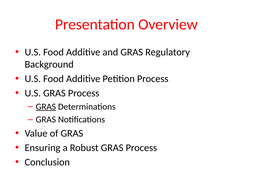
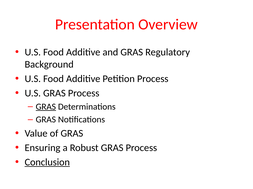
Conclusion underline: none -> present
